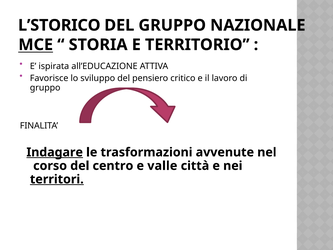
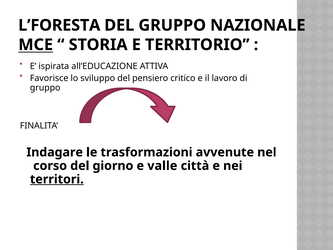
L’STORICO: L’STORICO -> L’FORESTA
Indagare underline: present -> none
centro: centro -> giorno
